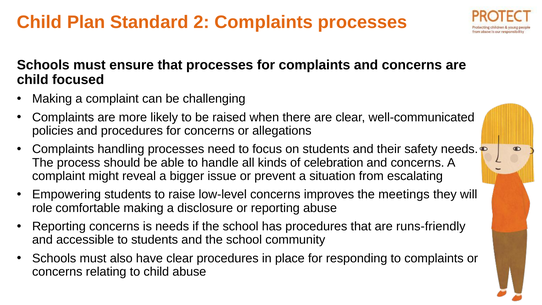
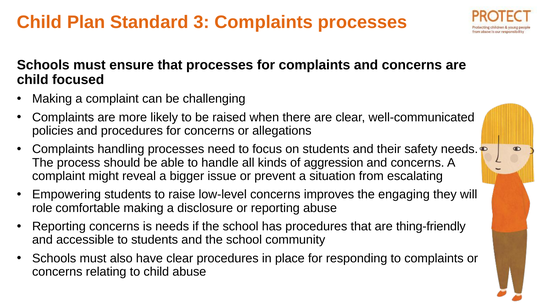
2: 2 -> 3
celebration: celebration -> aggression
meetings: meetings -> engaging
runs-friendly: runs-friendly -> thing-friendly
